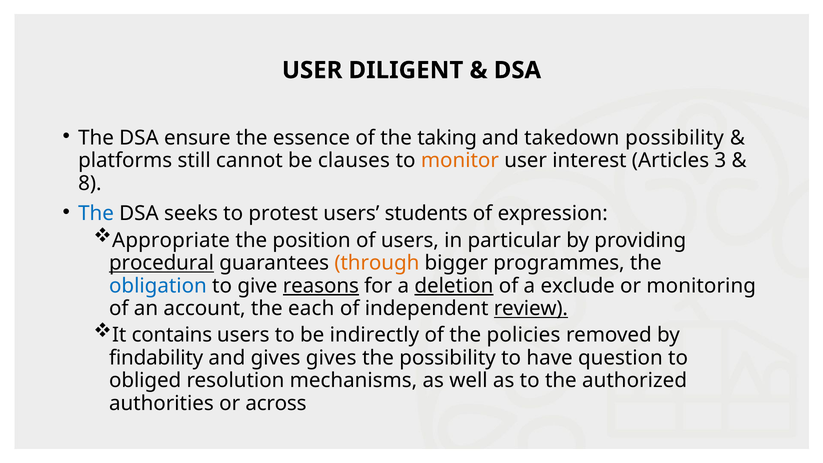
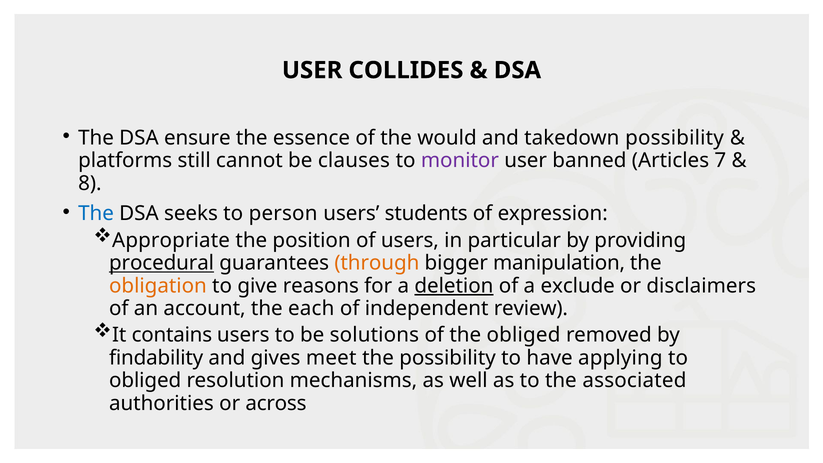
DILIGENT: DILIGENT -> COLLIDES
taking: taking -> would
monitor colour: orange -> purple
interest: interest -> banned
3: 3 -> 7
protest: protest -> person
programmes: programmes -> manipulation
obligation colour: blue -> orange
reasons underline: present -> none
monitoring: monitoring -> disclaimers
review underline: present -> none
indirectly: indirectly -> solutions
the policies: policies -> obliged
gives gives: gives -> meet
question: question -> applying
authorized: authorized -> associated
